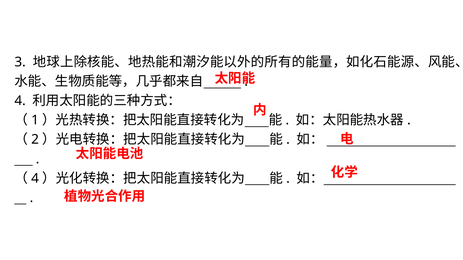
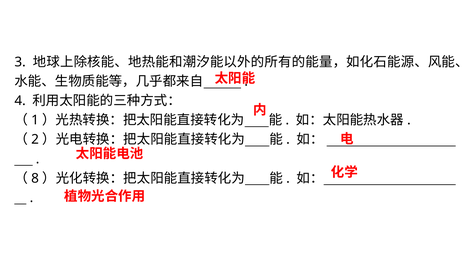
4 at (35, 179): 4 -> 8
